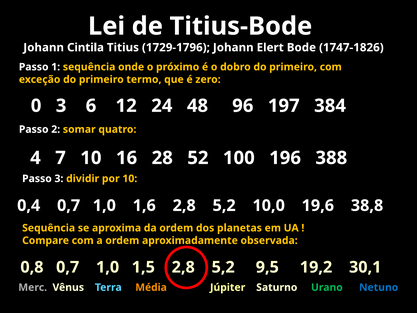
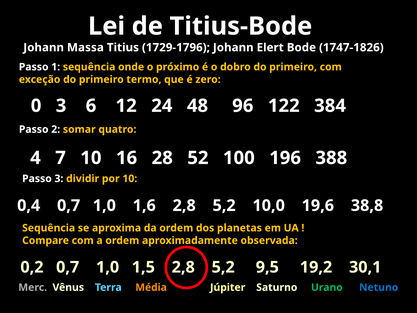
Cintila: Cintila -> Massa
197: 197 -> 122
0,8: 0,8 -> 0,2
